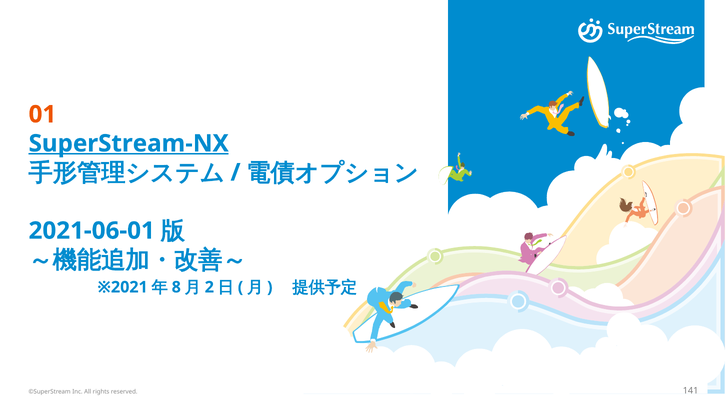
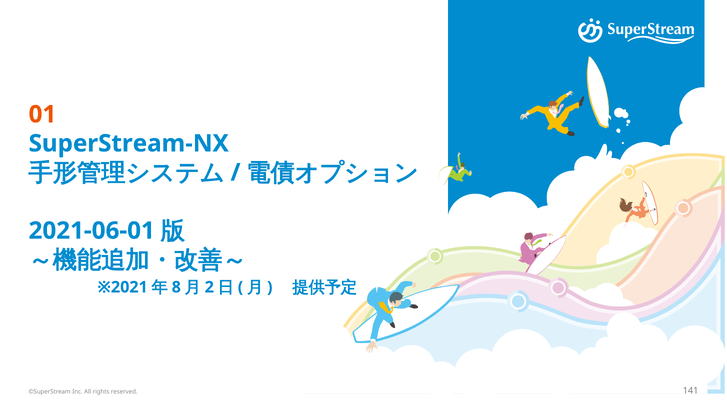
SuperStream-NX underline: present -> none
